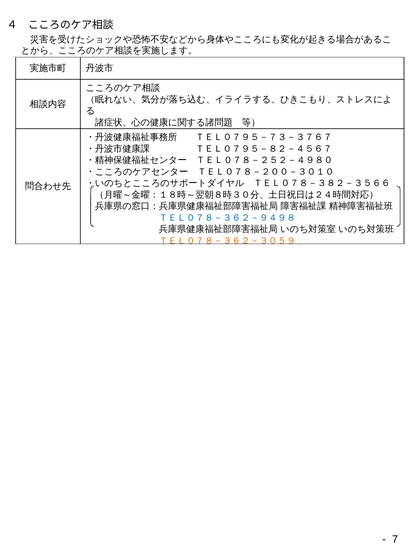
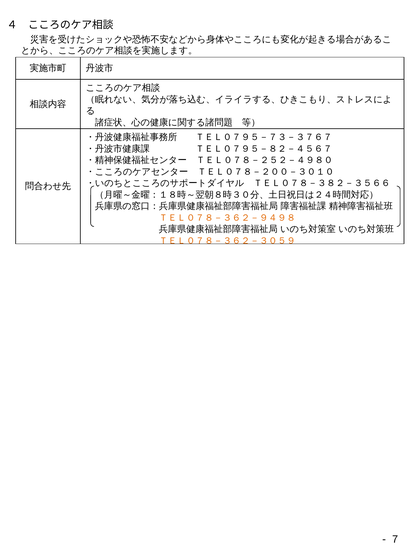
ＴＥＬ０７８－３６２－９４９８ colour: blue -> orange
